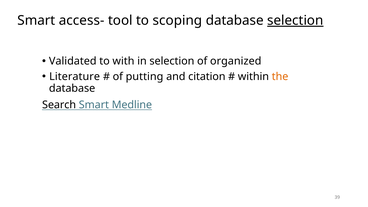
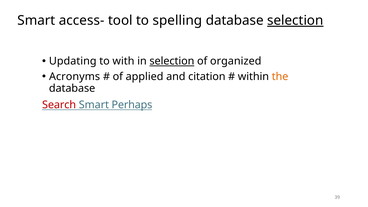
scoping: scoping -> spelling
Validated: Validated -> Updating
selection at (172, 61) underline: none -> present
Literature: Literature -> Acronyms
putting: putting -> applied
Search colour: black -> red
Medline: Medline -> Perhaps
